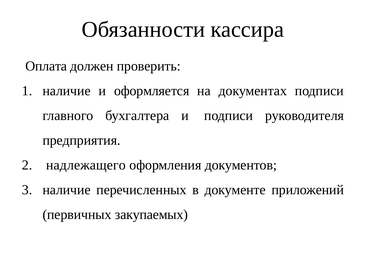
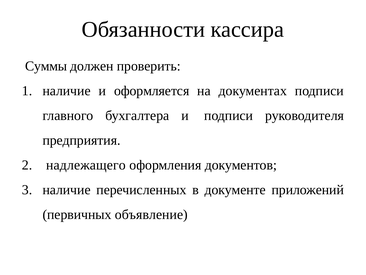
Оплата: Оплата -> Суммы
закупаемых: закупаемых -> объявление
